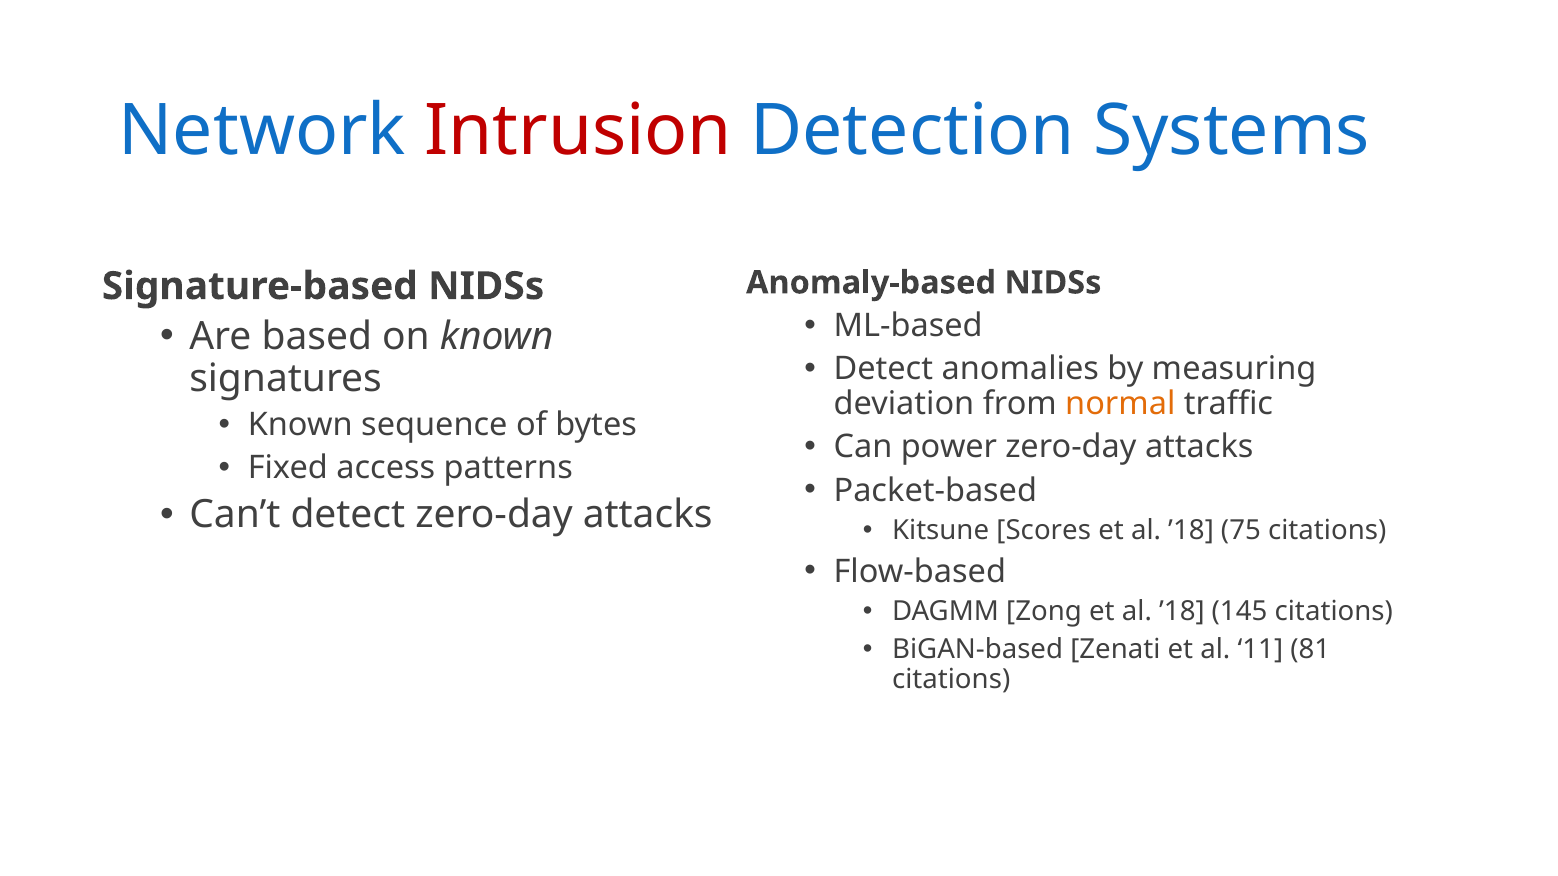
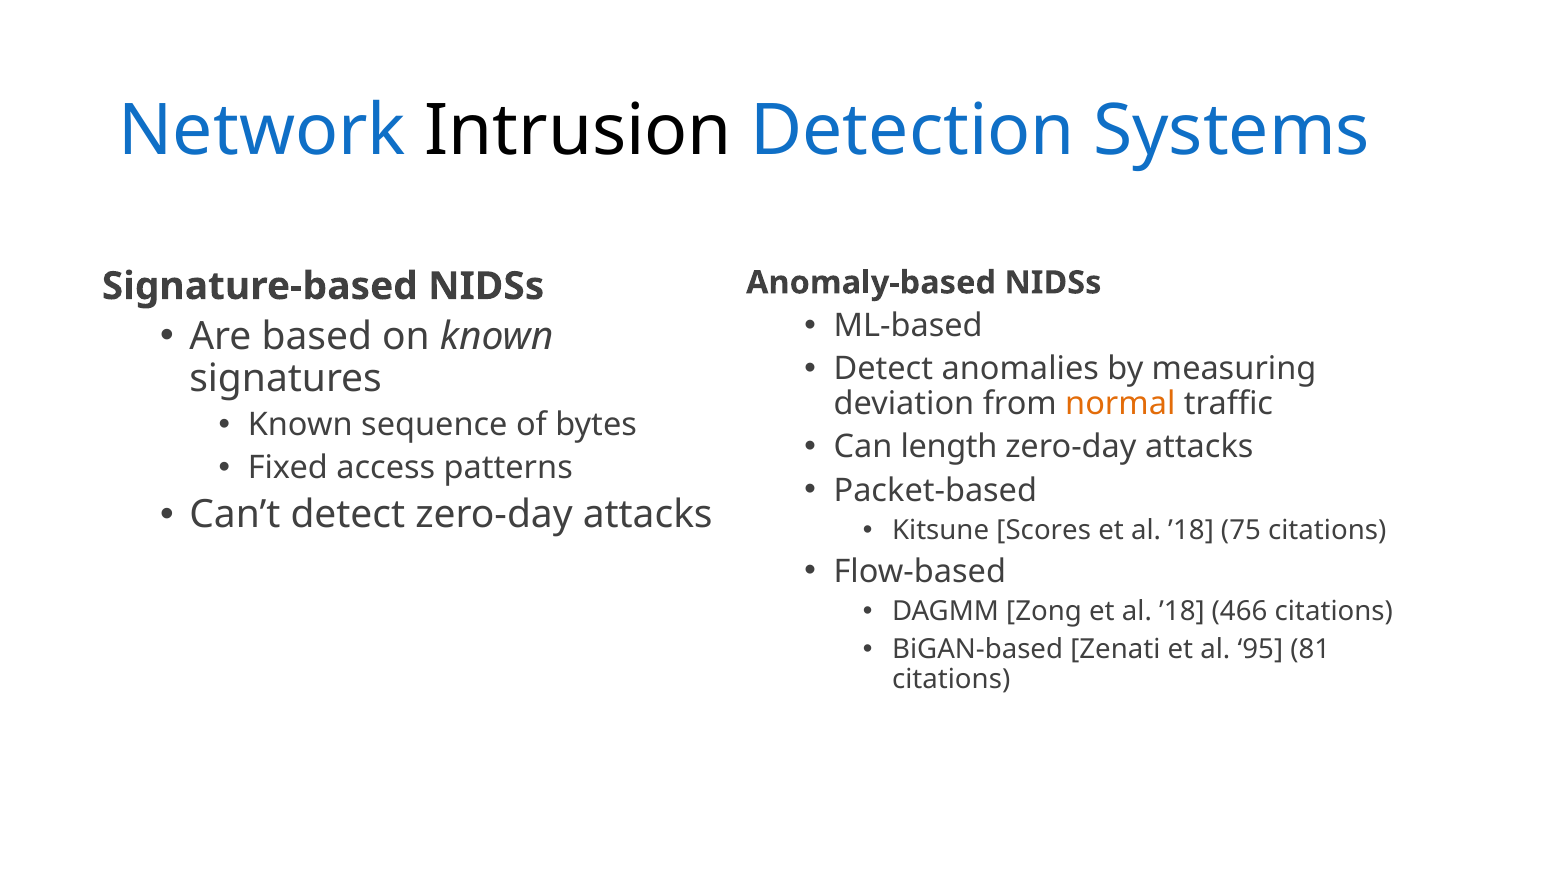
Intrusion colour: red -> black
power: power -> length
145: 145 -> 466
11: 11 -> 95
